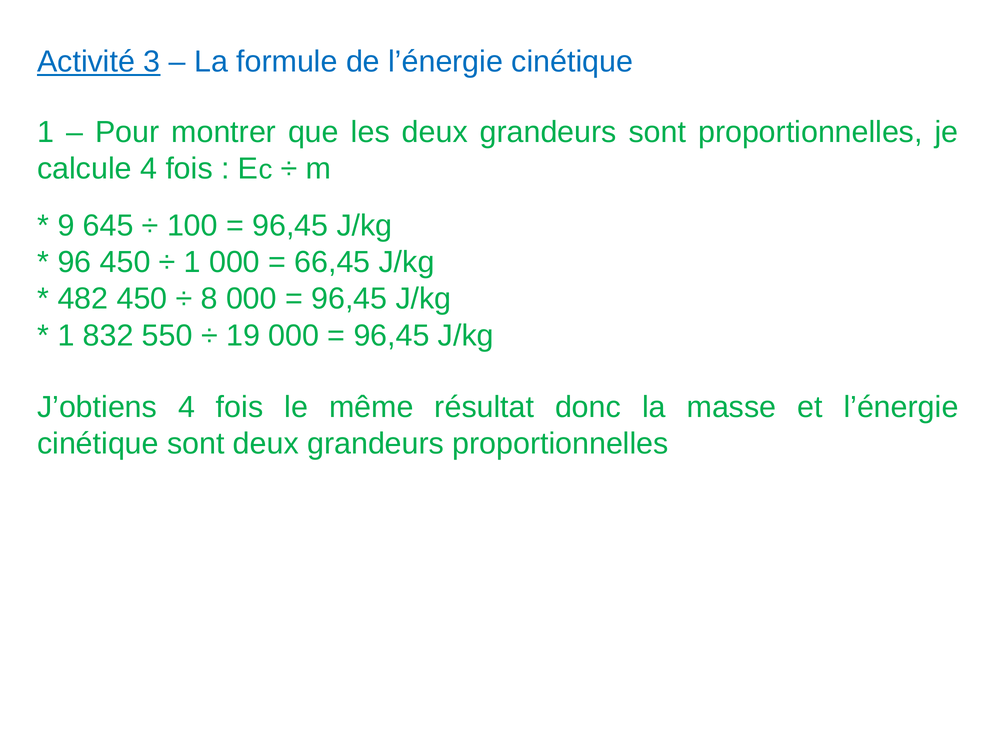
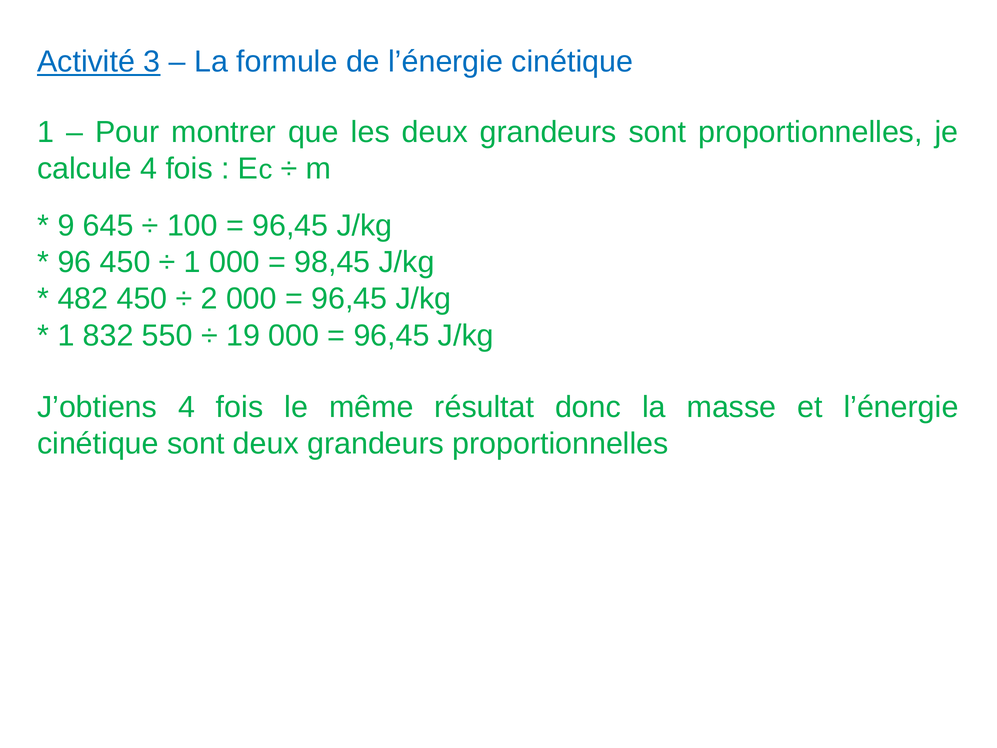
66,45: 66,45 -> 98,45
8: 8 -> 2
